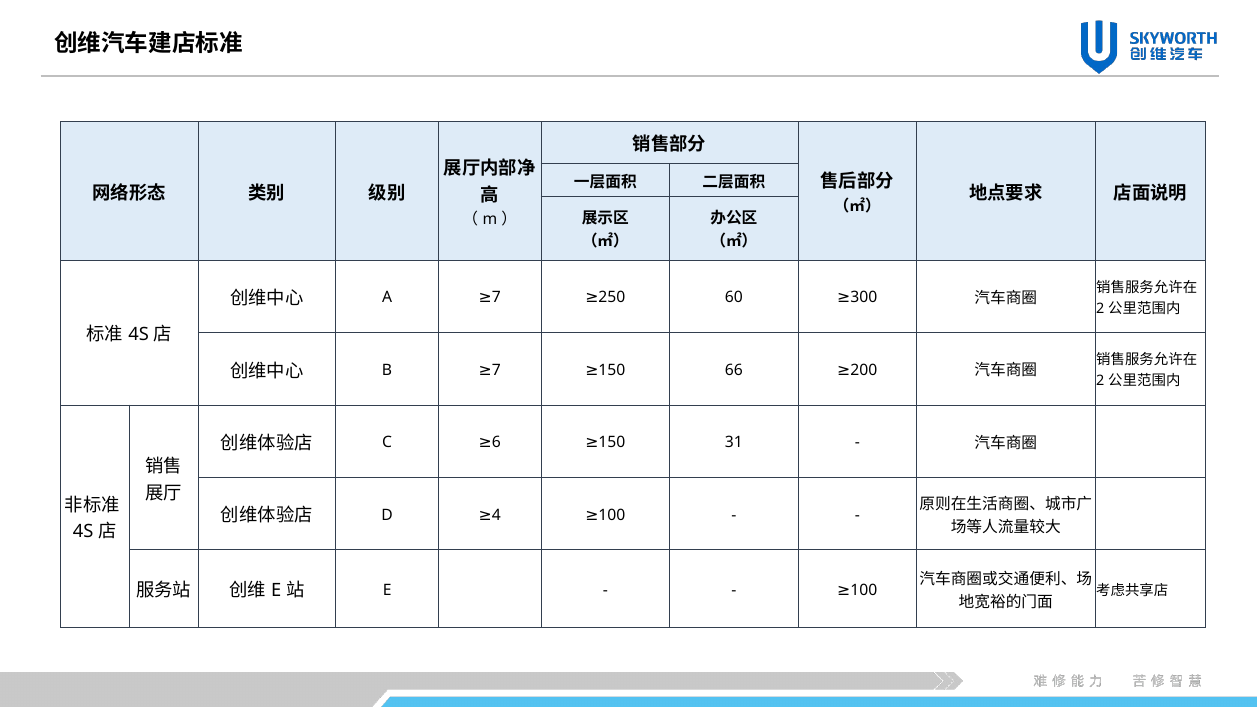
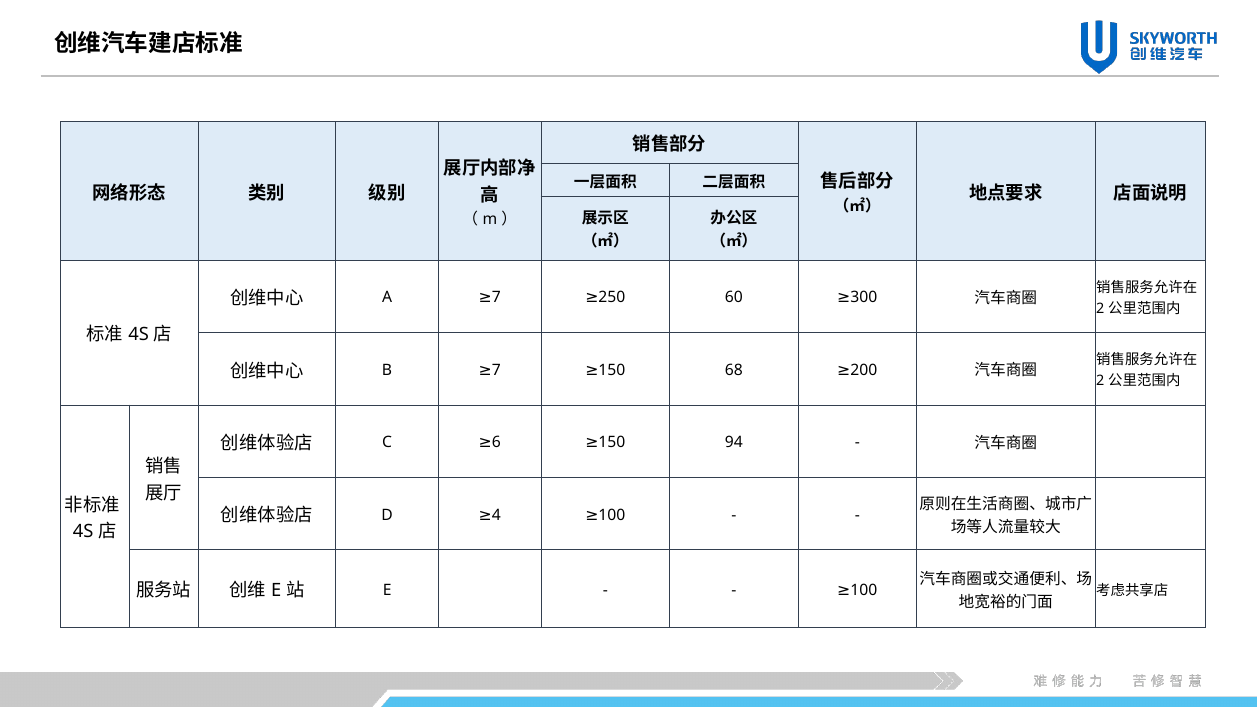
66: 66 -> 68
31: 31 -> 94
